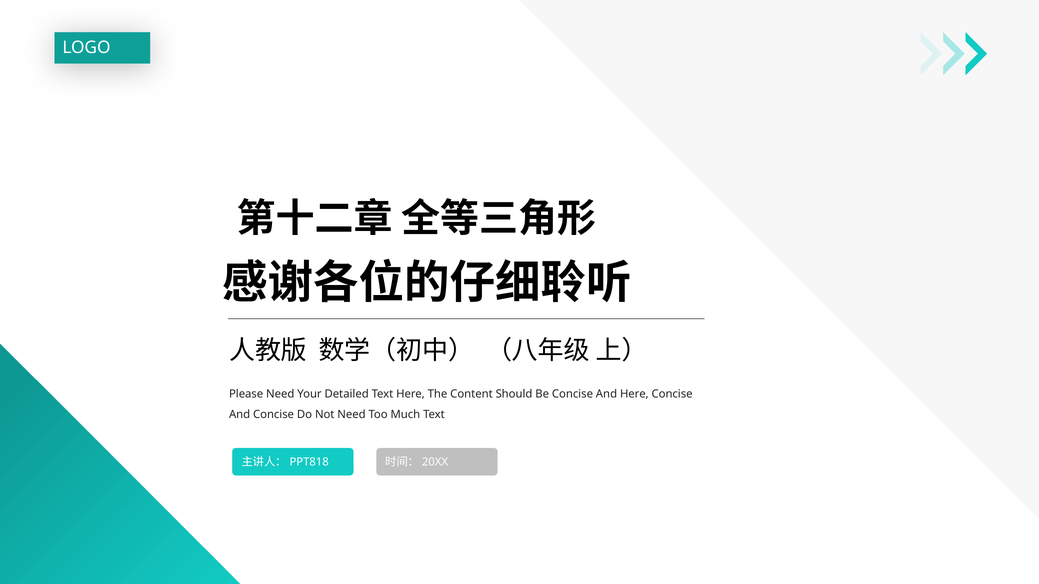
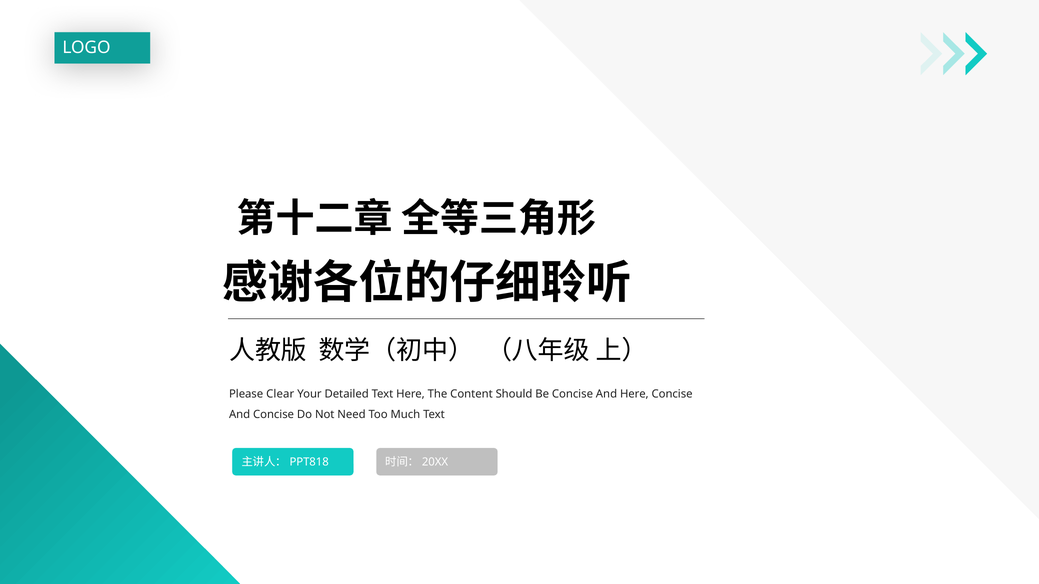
Please Need: Need -> Clear
